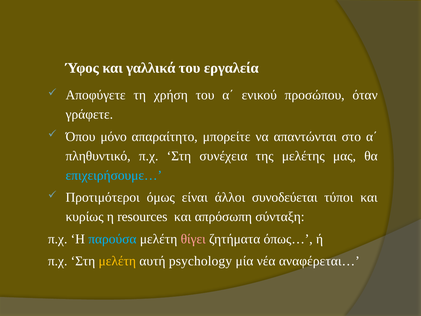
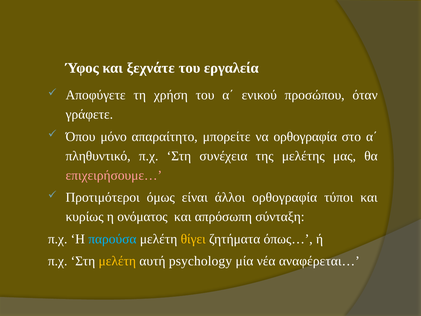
γαλλικά: γαλλικά -> ξεχνάτε
να απαντώνται: απαντώνται -> ορθογραφία
επιχειρήσουμε… colour: light blue -> pink
άλλοι συνοδεύεται: συνοδεύεται -> ορθογραφία
resources: resources -> ονόματος
θίγει colour: pink -> yellow
